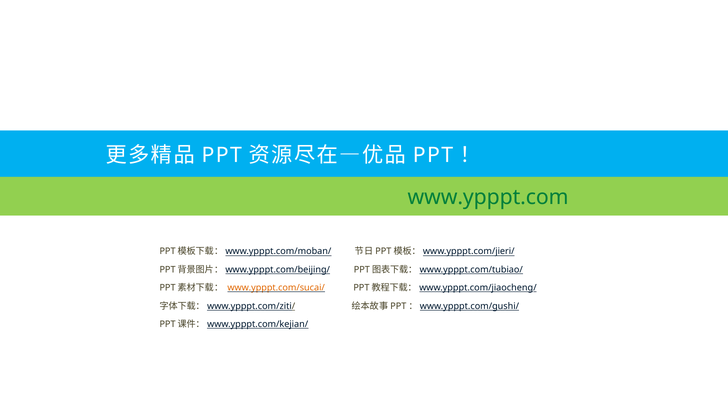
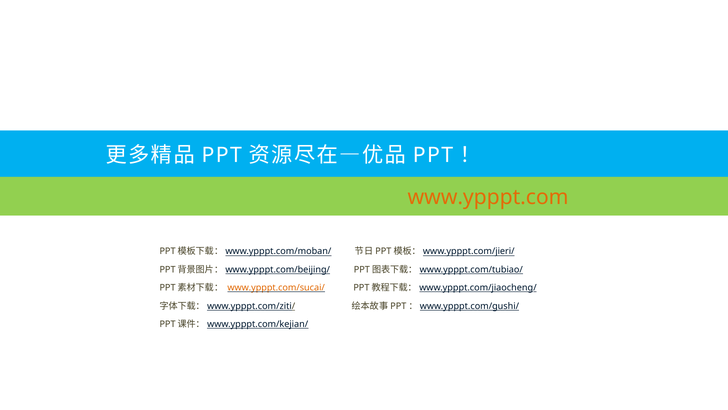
www.ypppt.com colour: green -> orange
